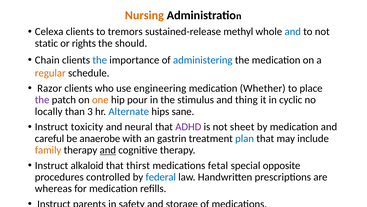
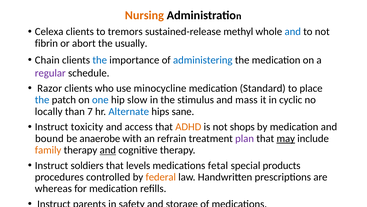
static: static -> fibrin
rights: rights -> abort
should: should -> usually
regular colour: orange -> purple
engineering: engineering -> minocycline
Whether: Whether -> Standard
the at (42, 100) colour: purple -> blue
one colour: orange -> blue
pour: pour -> slow
thing: thing -> mass
3: 3 -> 7
neural: neural -> access
ADHD colour: purple -> orange
sheet: sheet -> shops
careful: careful -> bound
gastrin: gastrin -> refrain
plan colour: blue -> purple
may underline: none -> present
alkaloid: alkaloid -> soldiers
thirst: thirst -> levels
opposite: opposite -> products
federal colour: blue -> orange
